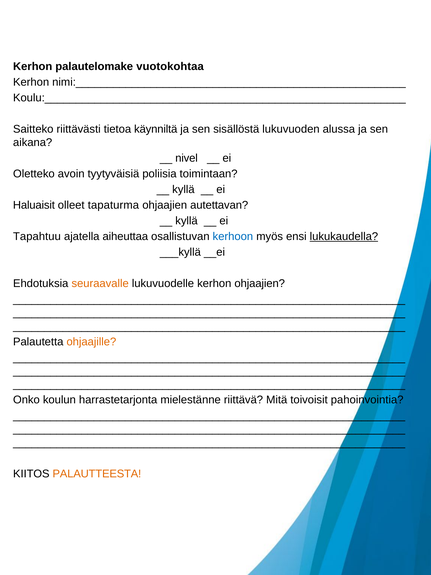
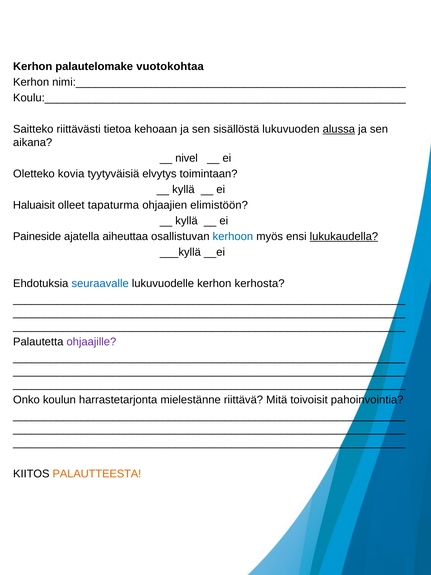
käynniltä: käynniltä -> kehoaan
alussa underline: none -> present
avoin: avoin -> kovia
poliisia: poliisia -> elvytys
autettavan: autettavan -> elimistöön
Tapahtuu: Tapahtuu -> Paineside
seuraavalle colour: orange -> blue
kerhon ohjaajien: ohjaajien -> kerhosta
ohjaajille colour: orange -> purple
